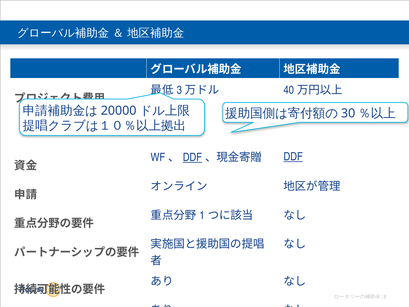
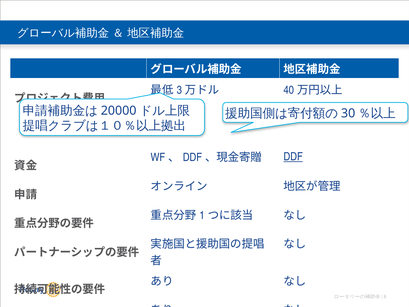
DDF at (192, 157) underline: present -> none
